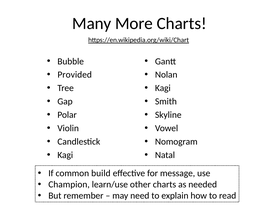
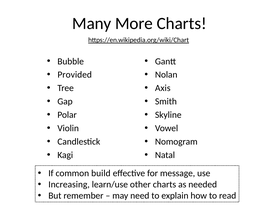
Kagi at (163, 88): Kagi -> Axis
Champion: Champion -> Increasing
